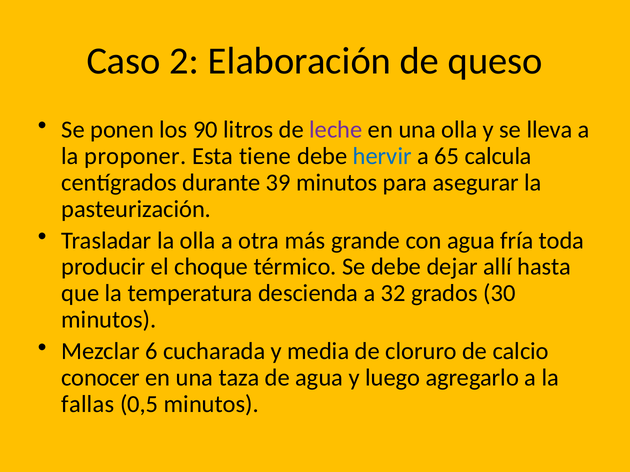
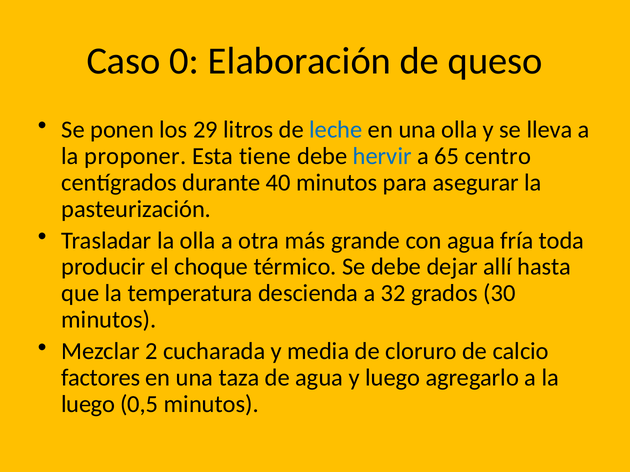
2: 2 -> 0
90: 90 -> 29
leche colour: purple -> blue
calcula: calcula -> centro
39: 39 -> 40
6: 6 -> 2
conocer: conocer -> factores
fallas at (88, 405): fallas -> luego
